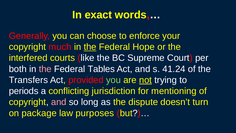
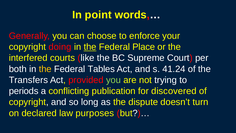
exact: exact -> point
much: much -> doing
Hope: Hope -> Place
the at (45, 69) colour: pink -> yellow
not underline: present -> none
jurisdiction: jurisdiction -> publication
mentioning: mentioning -> discovered
and at (59, 102) colour: pink -> white
package: package -> declared
